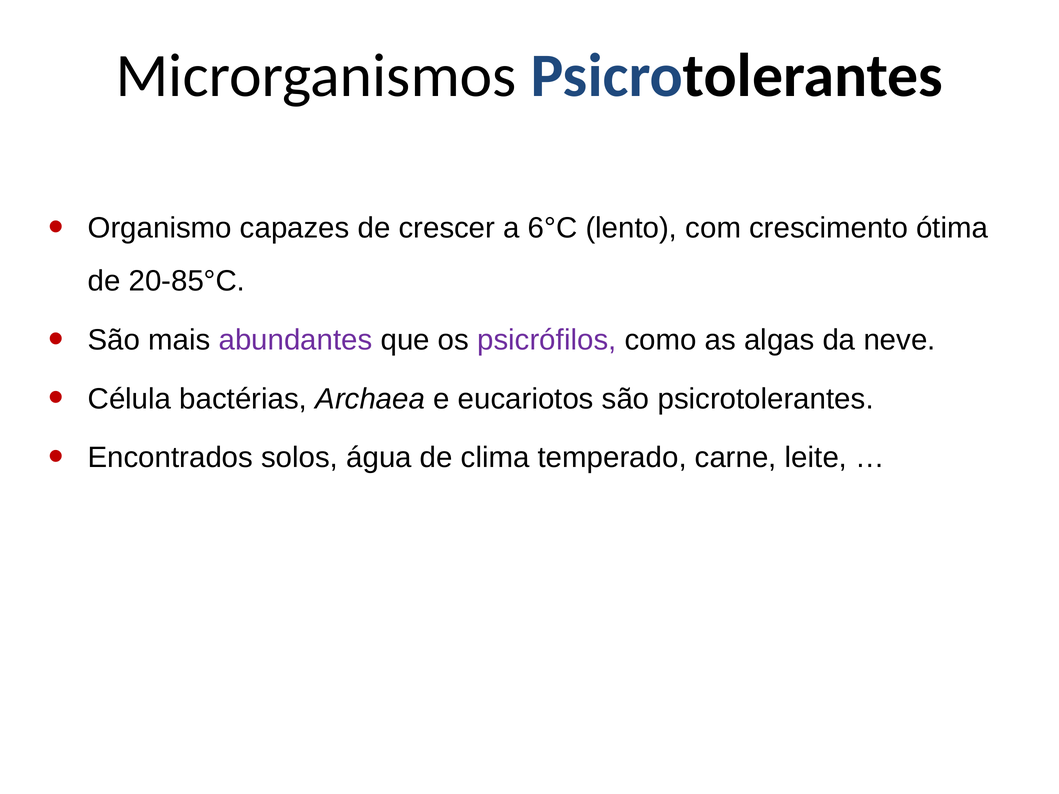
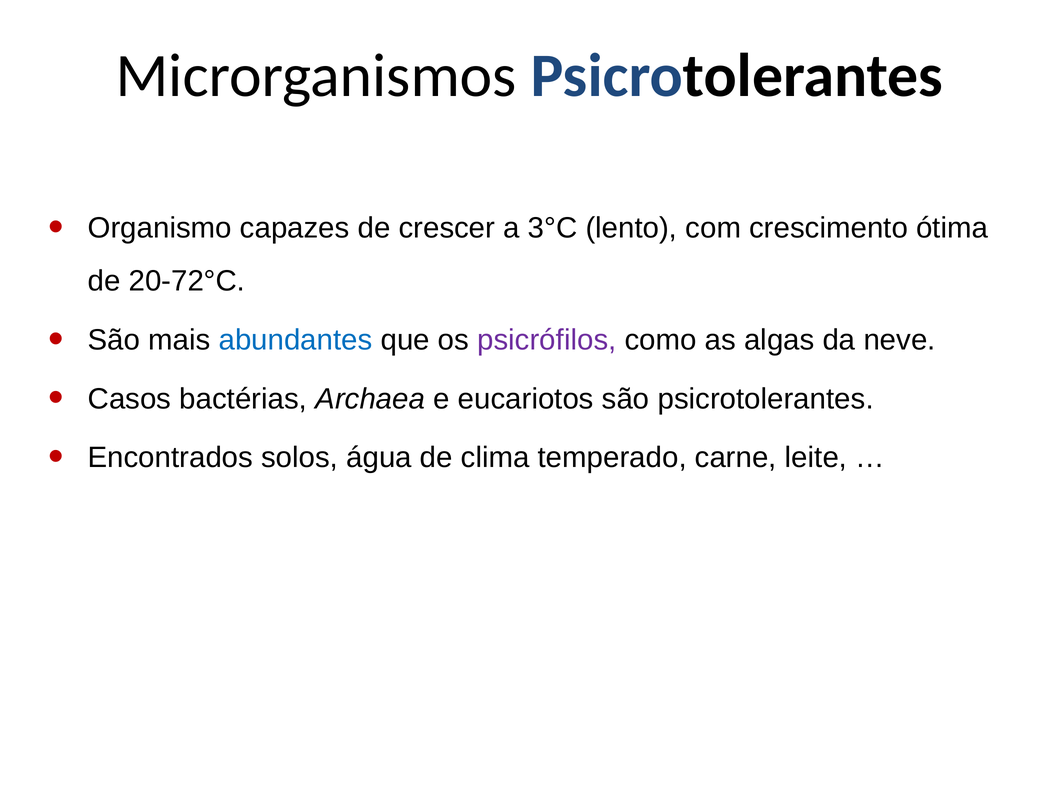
6°C: 6°C -> 3°C
20-85°C: 20-85°C -> 20-72°C
abundantes colour: purple -> blue
Célula: Célula -> Casos
